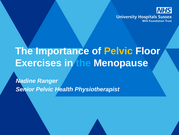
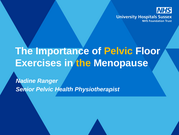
the at (83, 63) colour: light blue -> yellow
